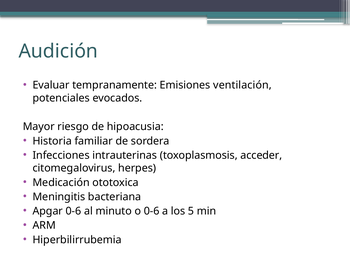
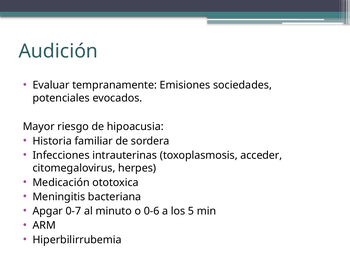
ventilación: ventilación -> sociedades
Apgar 0-6: 0-6 -> 0-7
